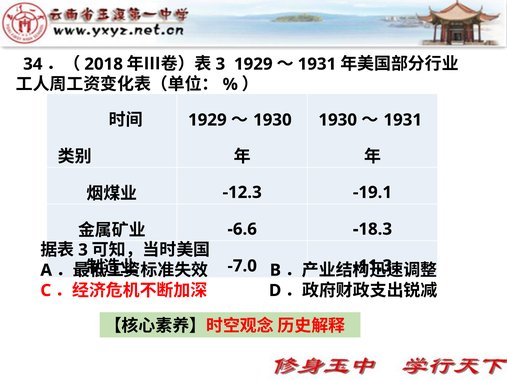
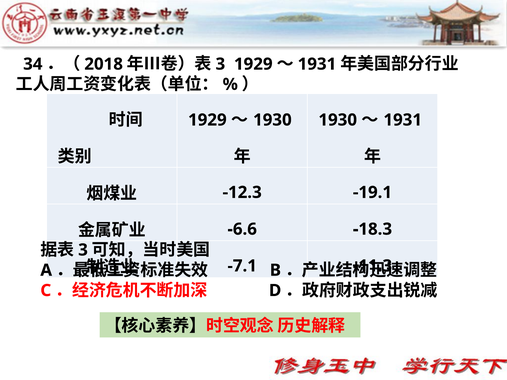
-7.0: -7.0 -> -7.1
